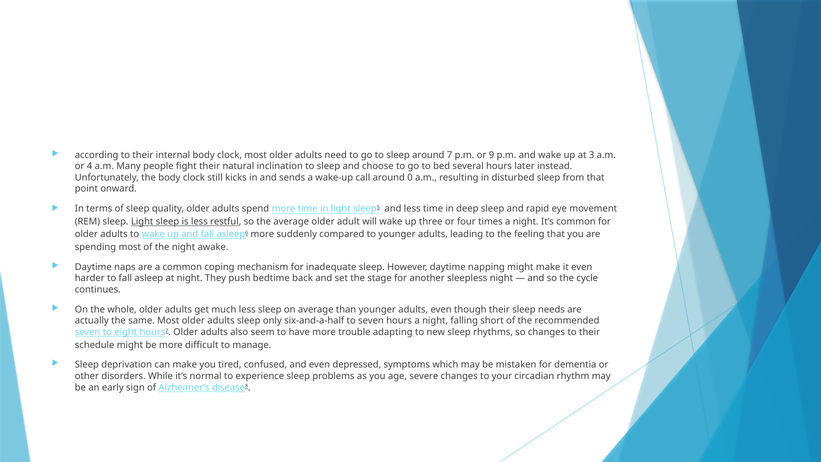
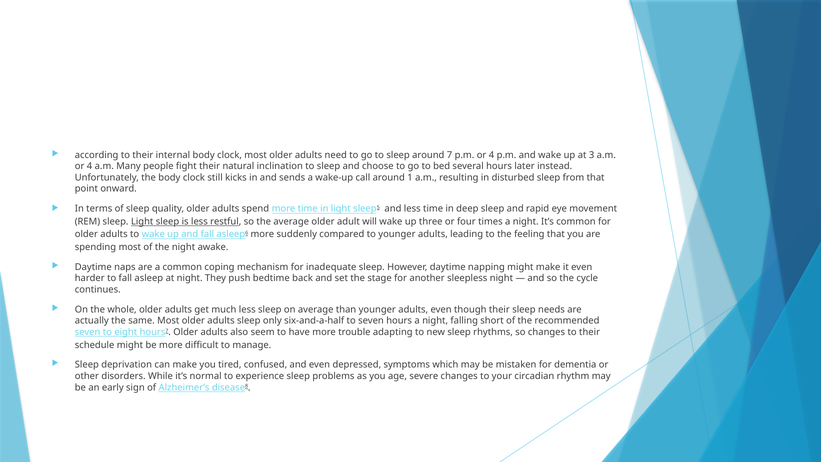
p.m or 9: 9 -> 4
0: 0 -> 1
